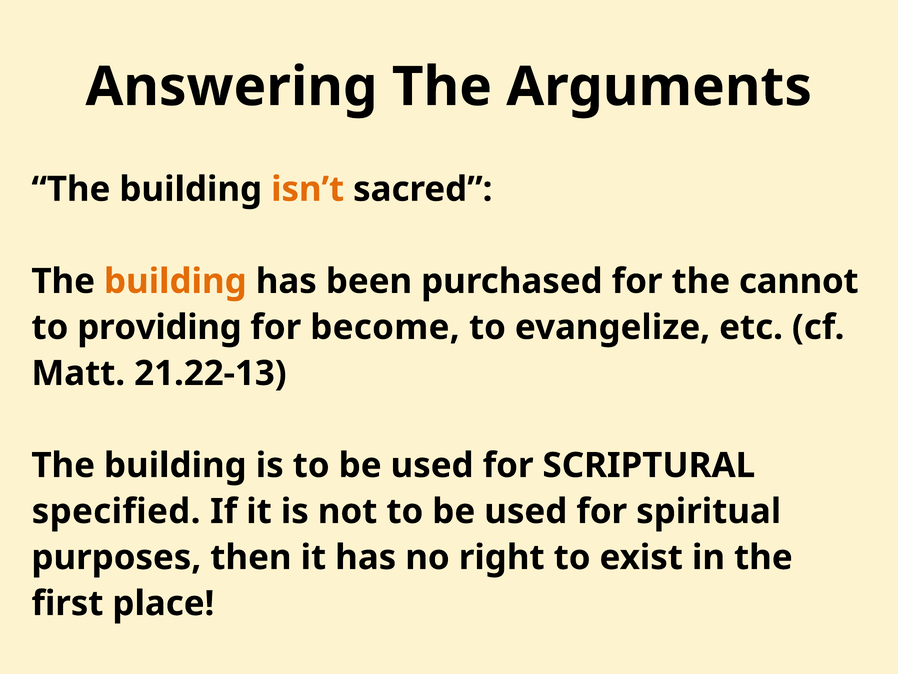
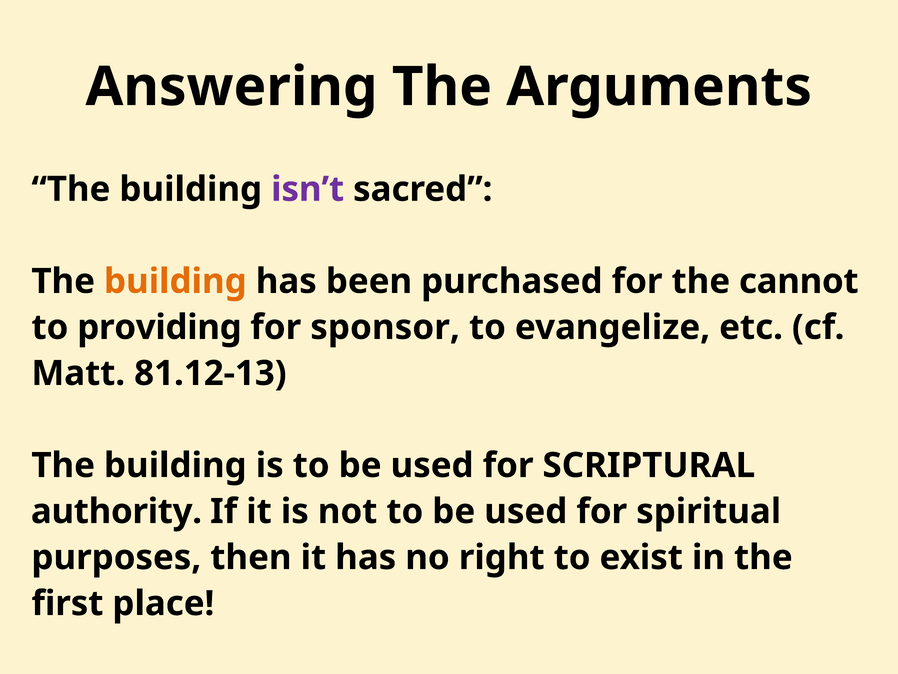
isn’t colour: orange -> purple
become: become -> sponsor
21.22-13: 21.22-13 -> 81.12-13
specified: specified -> authority
